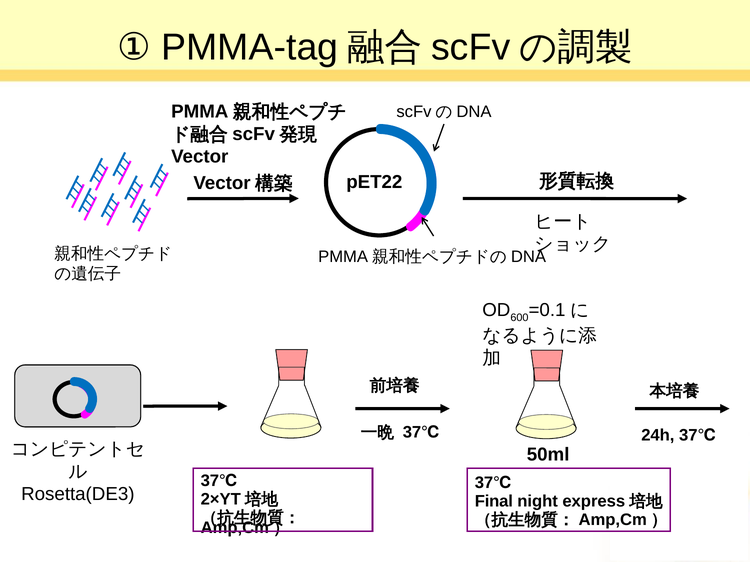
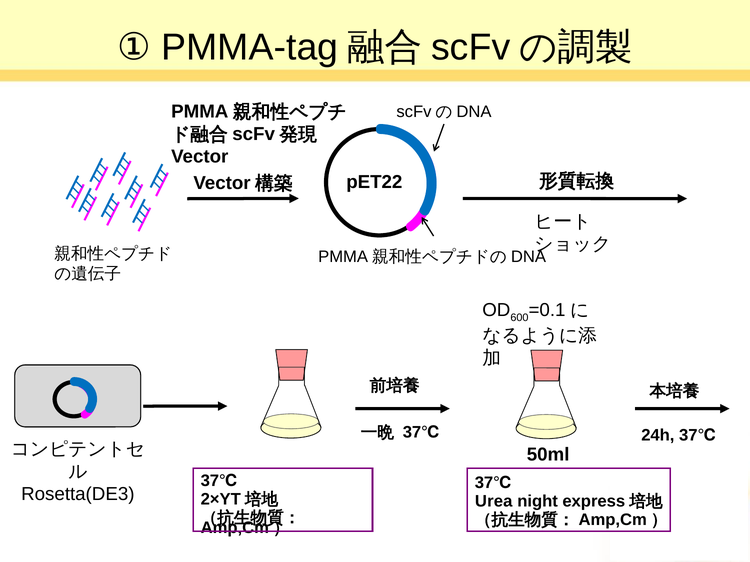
Final: Final -> Urea
